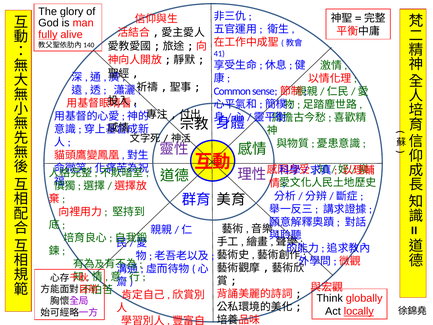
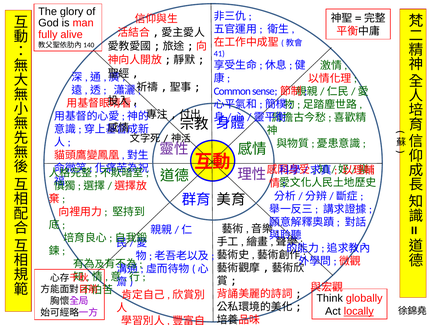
fully underline: present -> none
